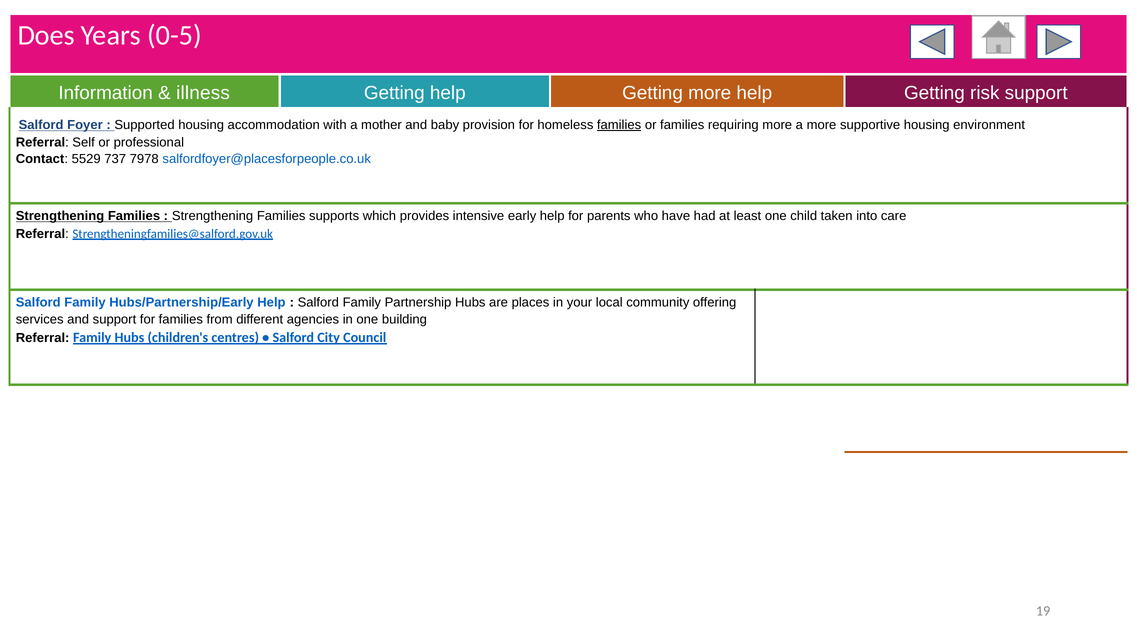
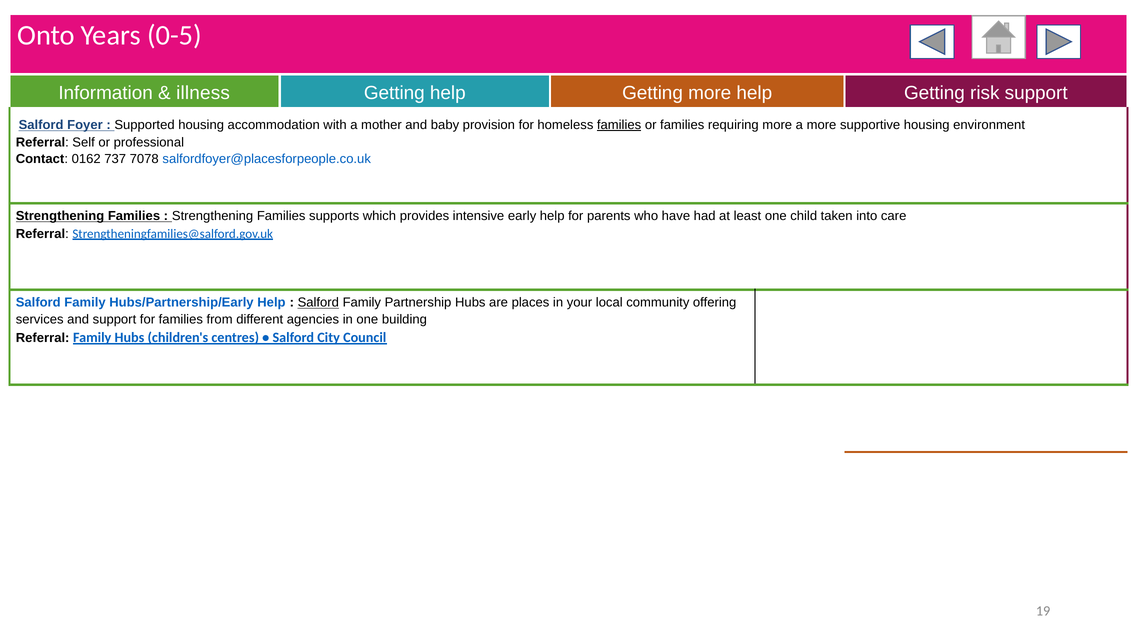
Does: Does -> Onto
5529: 5529 -> 0162
7978: 7978 -> 7078
Salford at (318, 302) underline: none -> present
